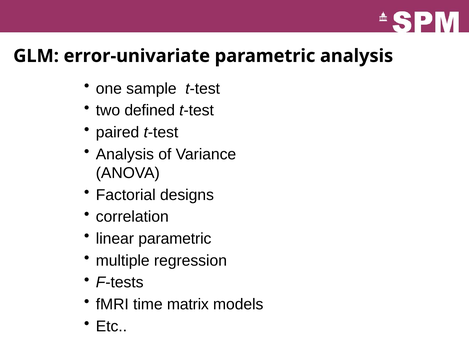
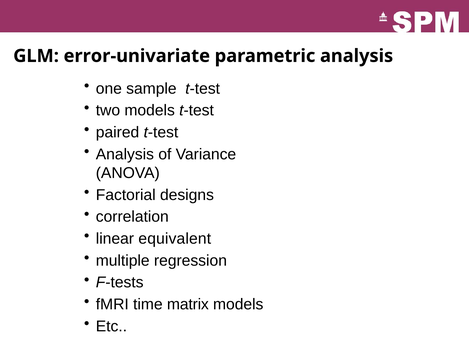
two defined: defined -> models
linear parametric: parametric -> equivalent
